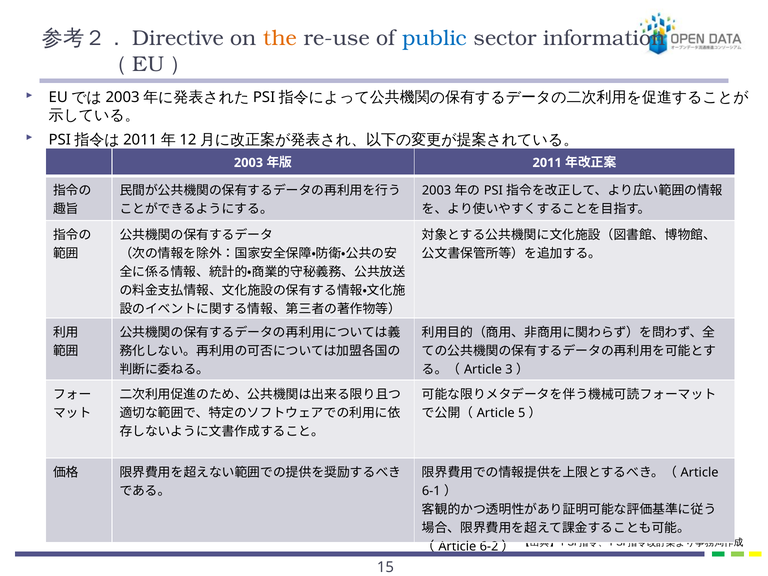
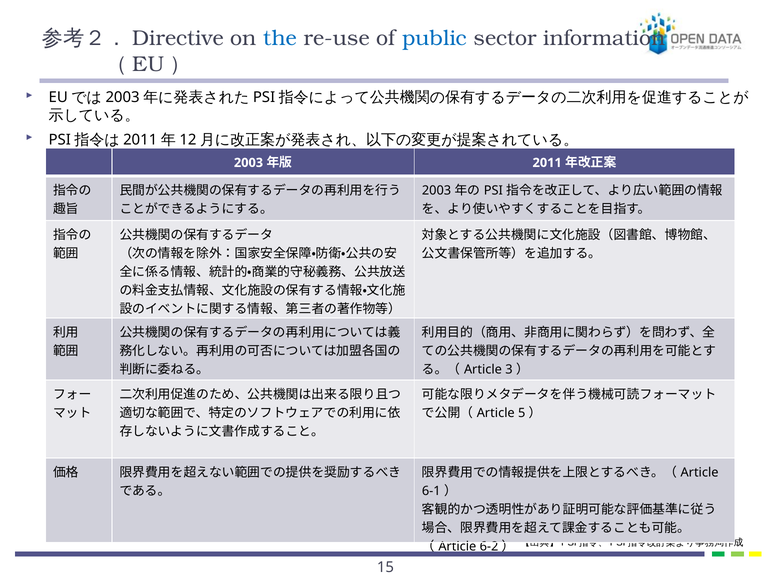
the colour: orange -> blue
